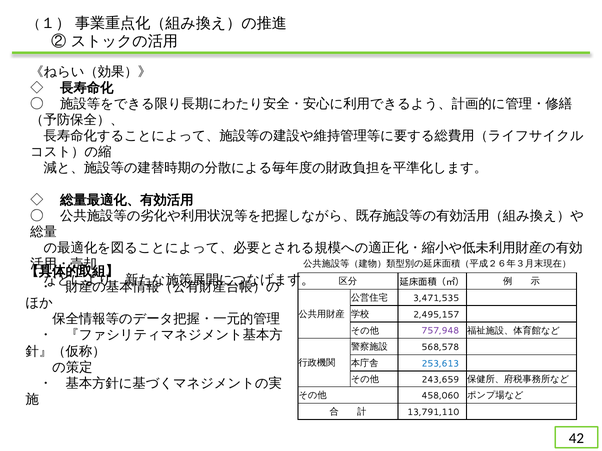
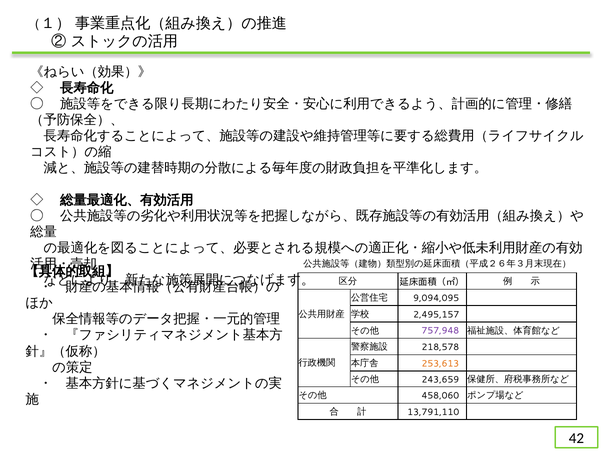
3,471,535: 3,471,535 -> 9,094,095
568,578: 568,578 -> 218,578
253,613 colour: blue -> orange
